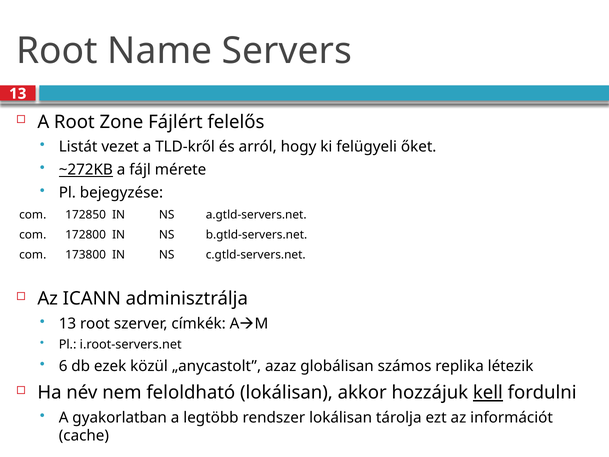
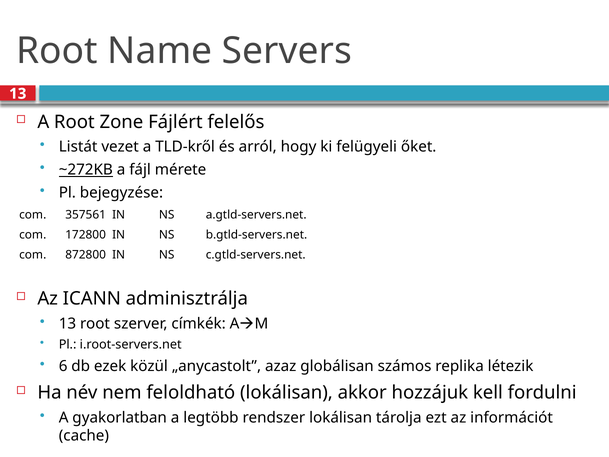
172850: 172850 -> 357561
173800: 173800 -> 872800
kell underline: present -> none
